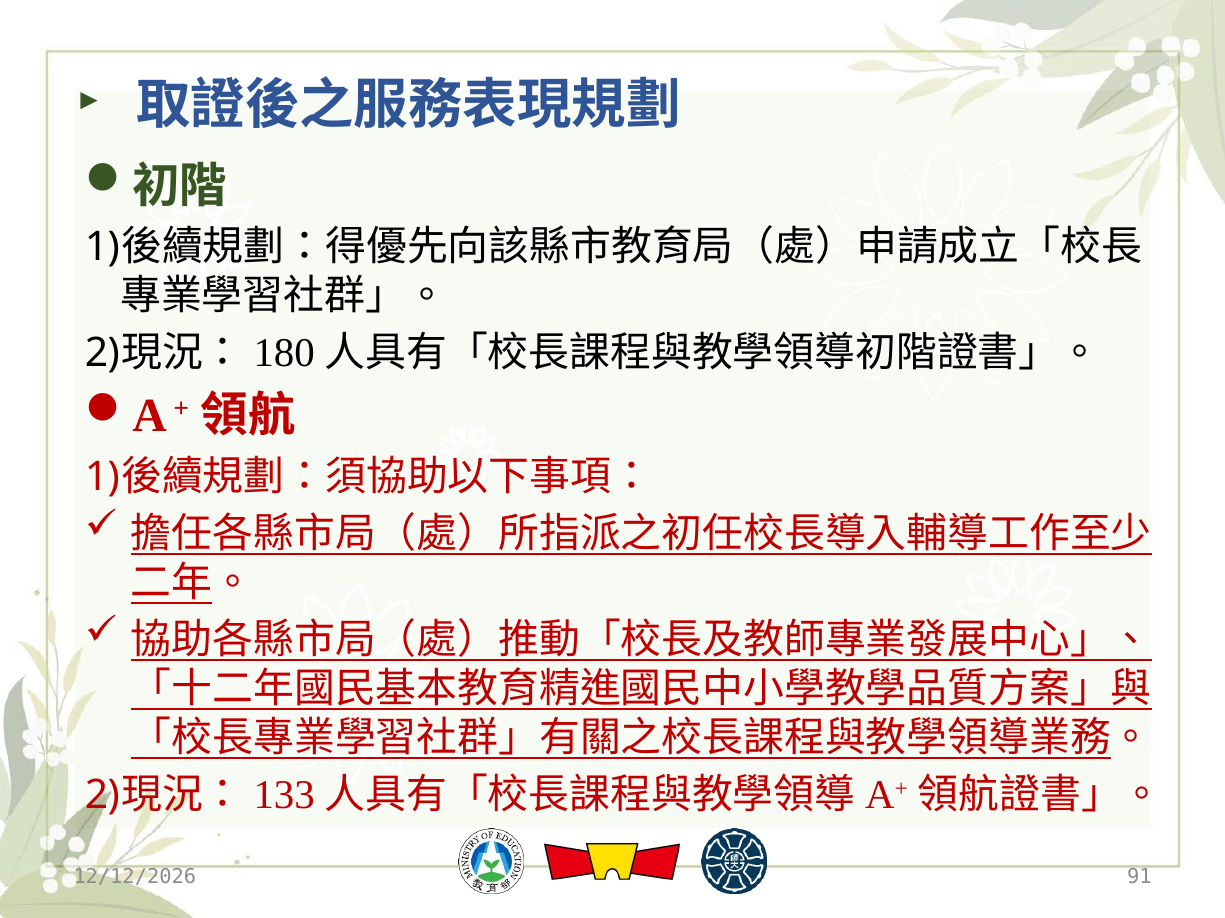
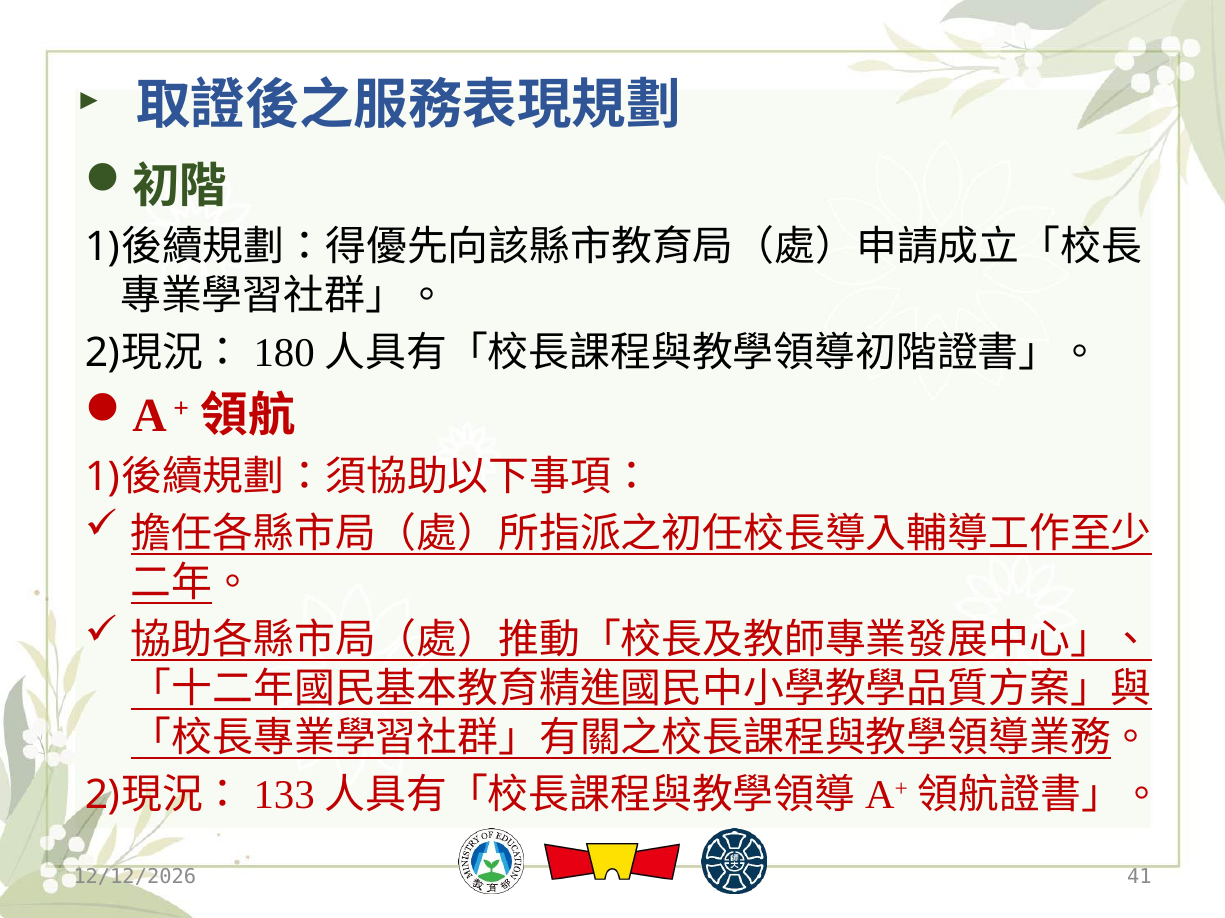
91: 91 -> 41
